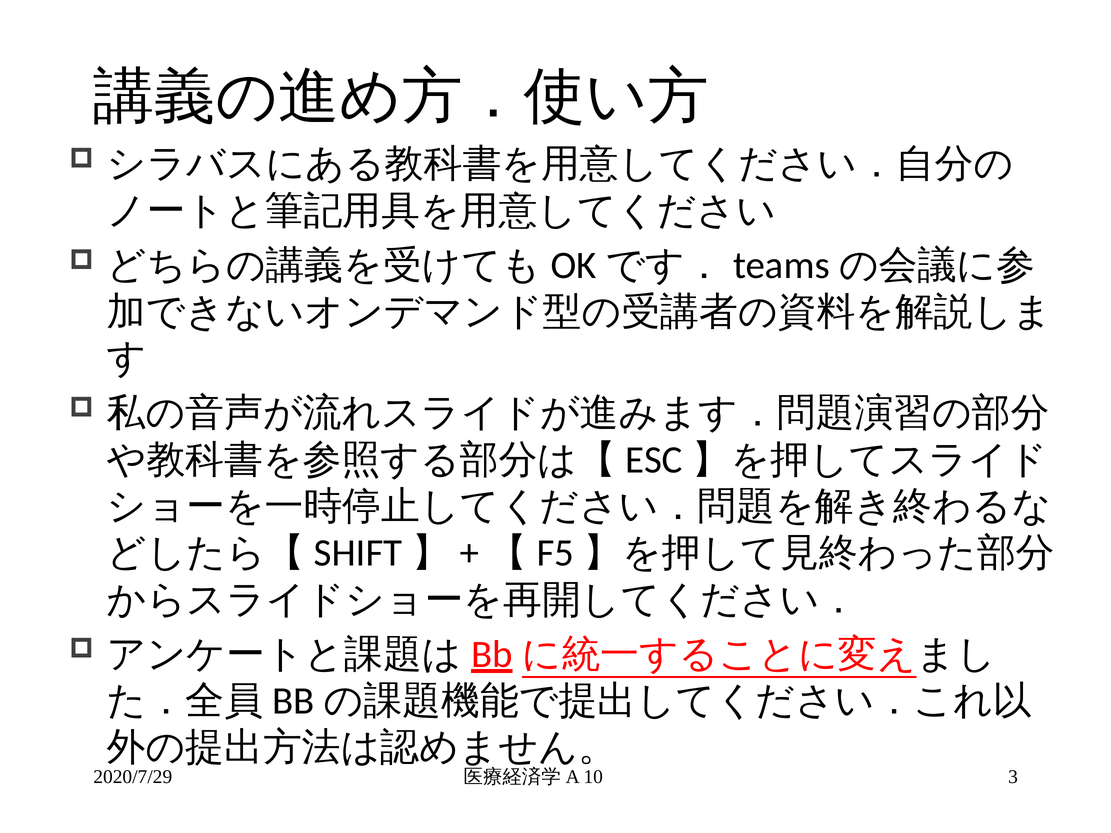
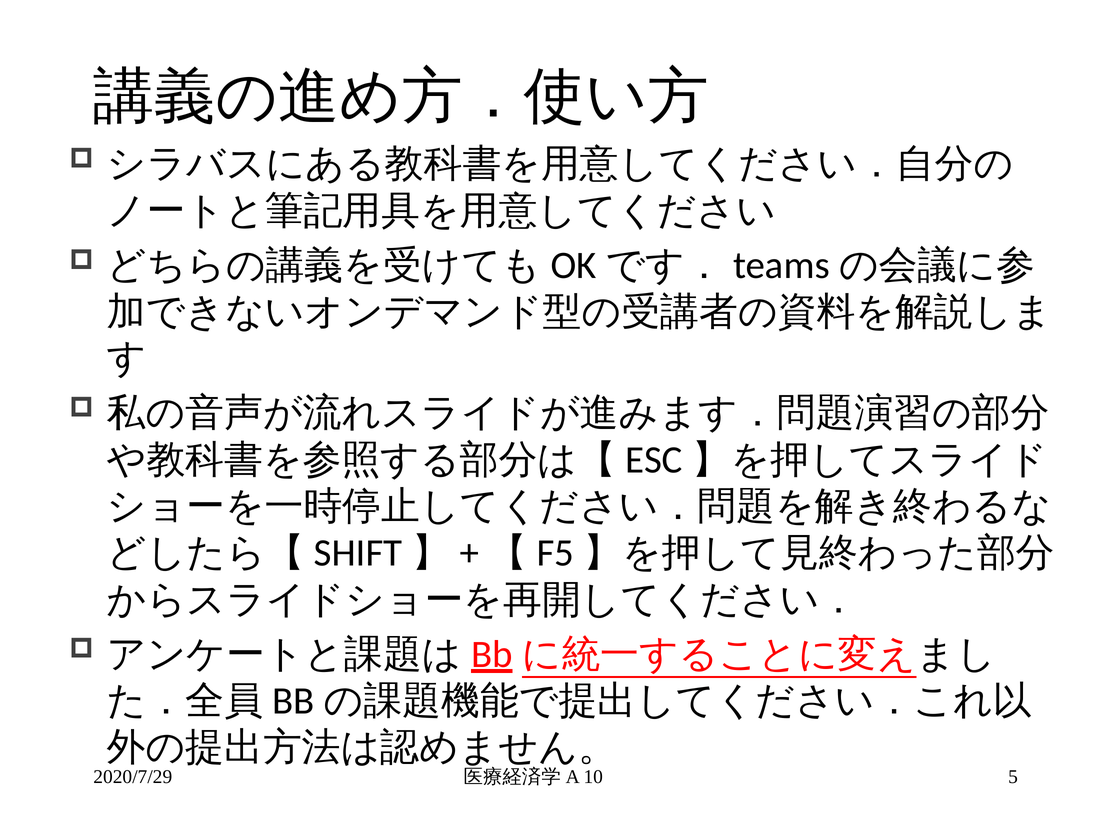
3: 3 -> 5
